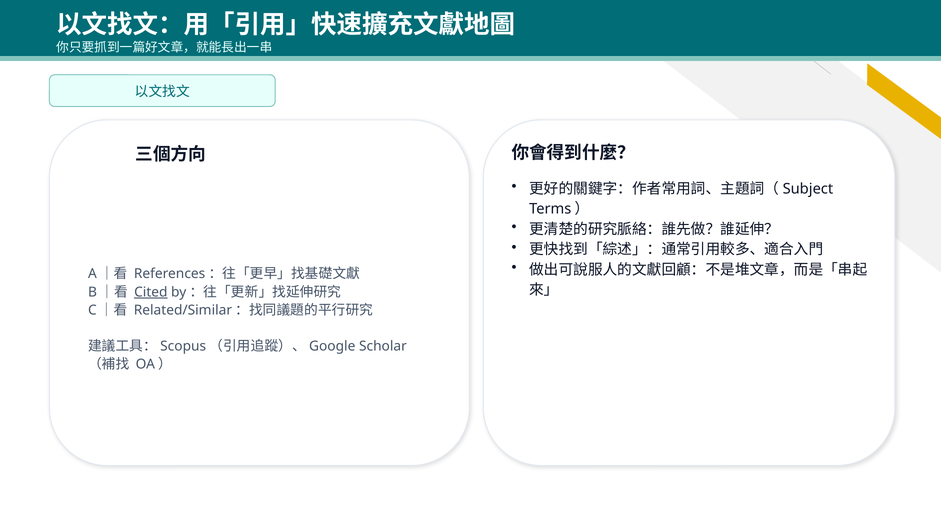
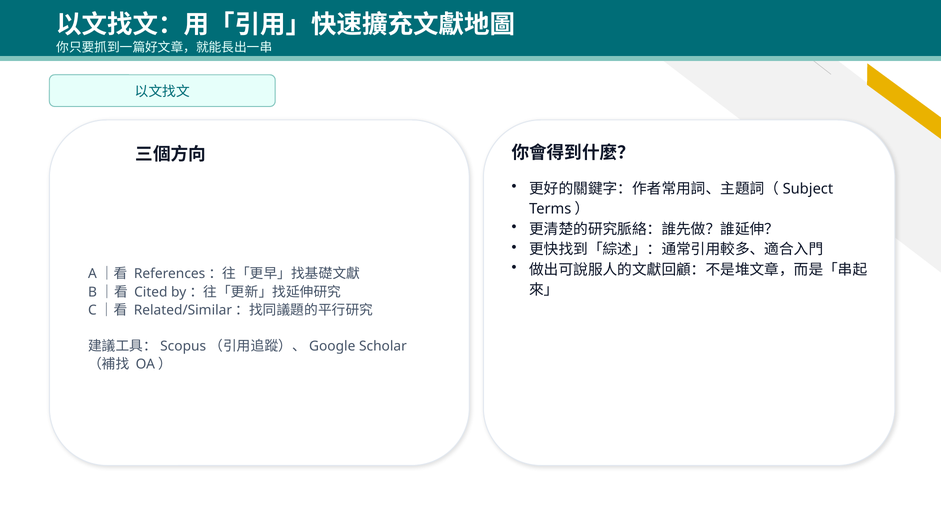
Cited underline: present -> none
